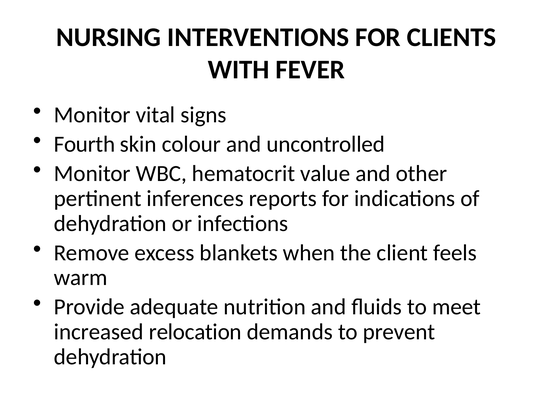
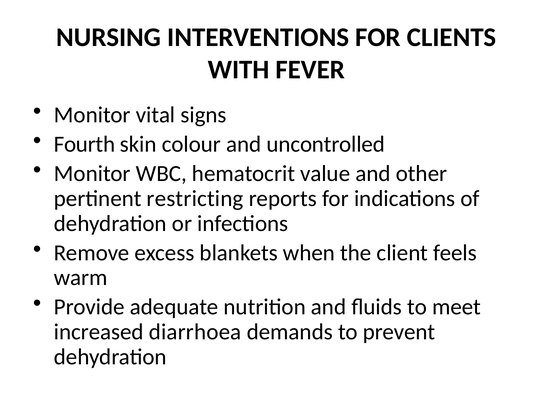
inferences: inferences -> restricting
relocation: relocation -> diarrhoea
